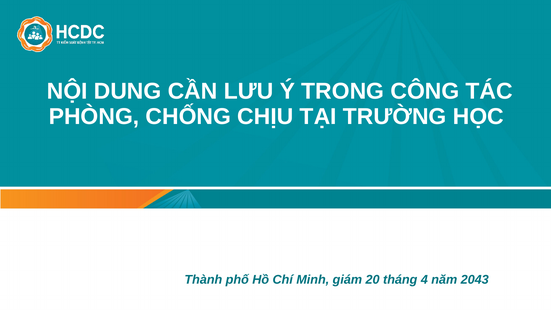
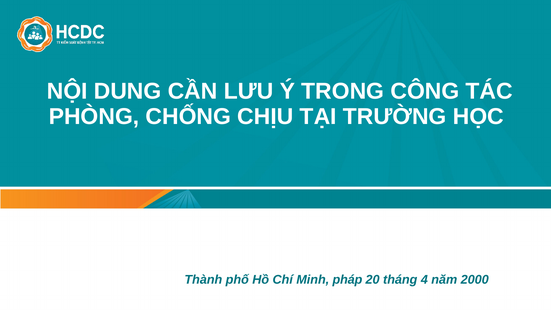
giám: giám -> pháp
2043: 2043 -> 2000
